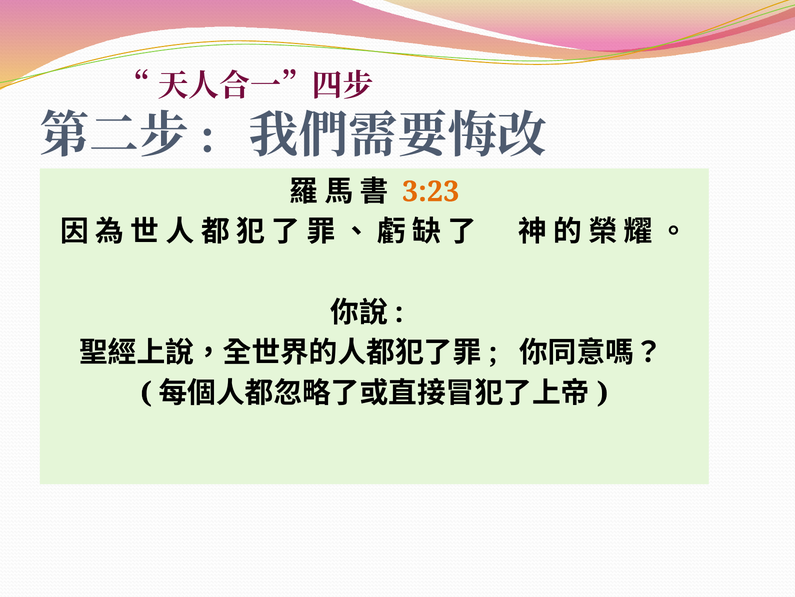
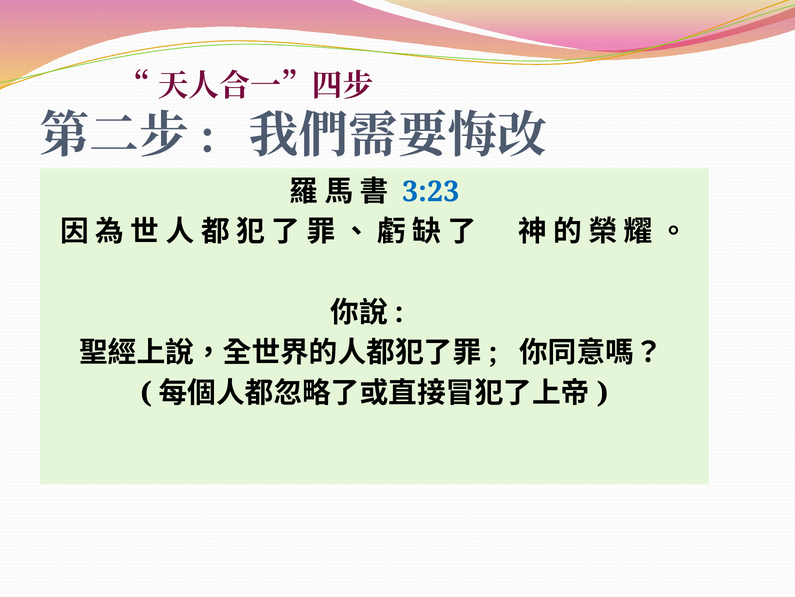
3:23 colour: orange -> blue
